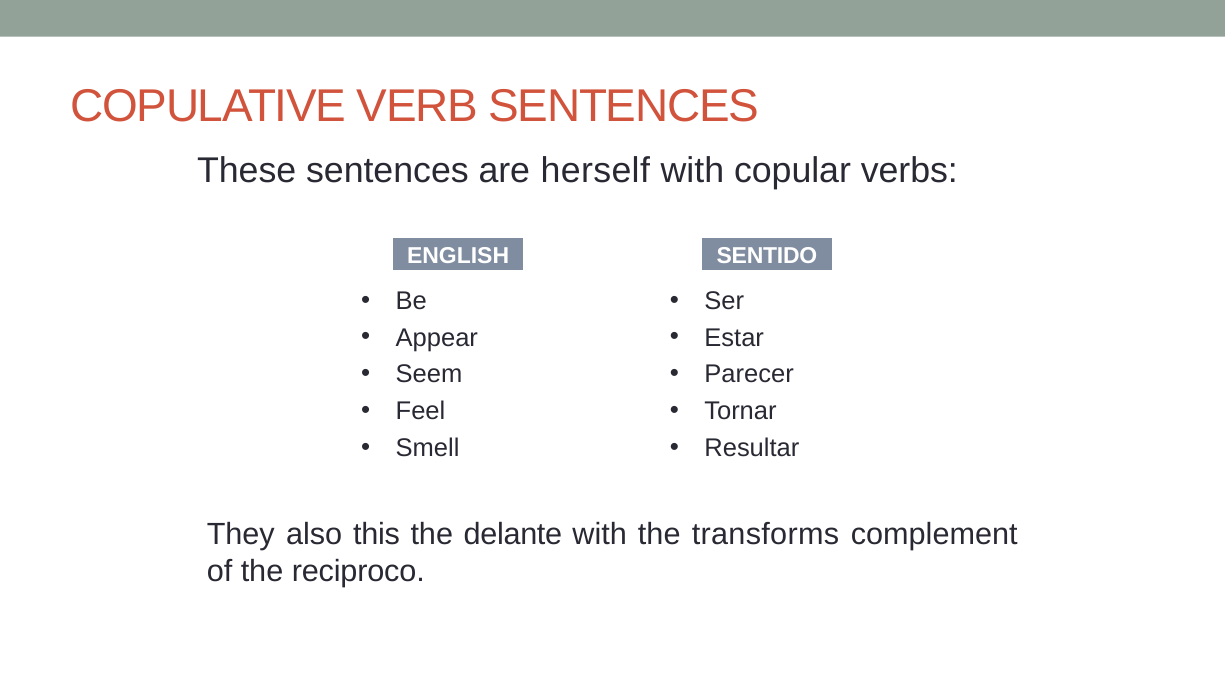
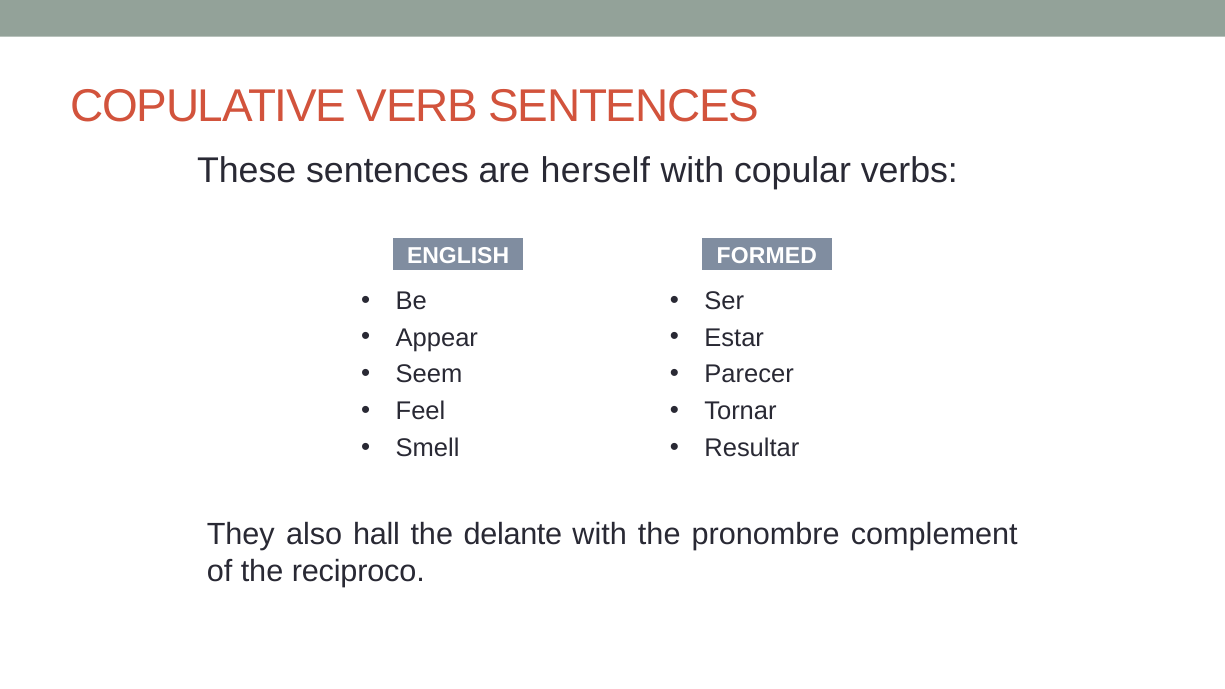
SENTIDO: SENTIDO -> FORMED
this: this -> hall
transforms: transforms -> pronombre
